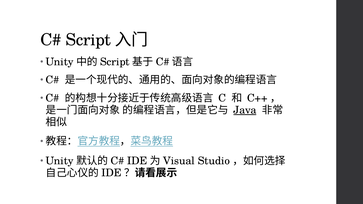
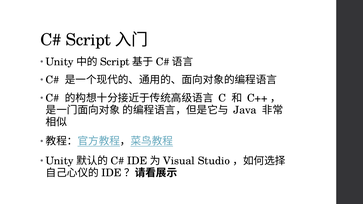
Java underline: present -> none
